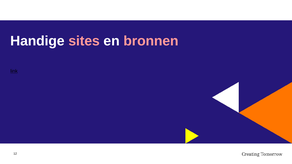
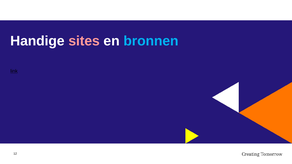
bronnen colour: pink -> light blue
